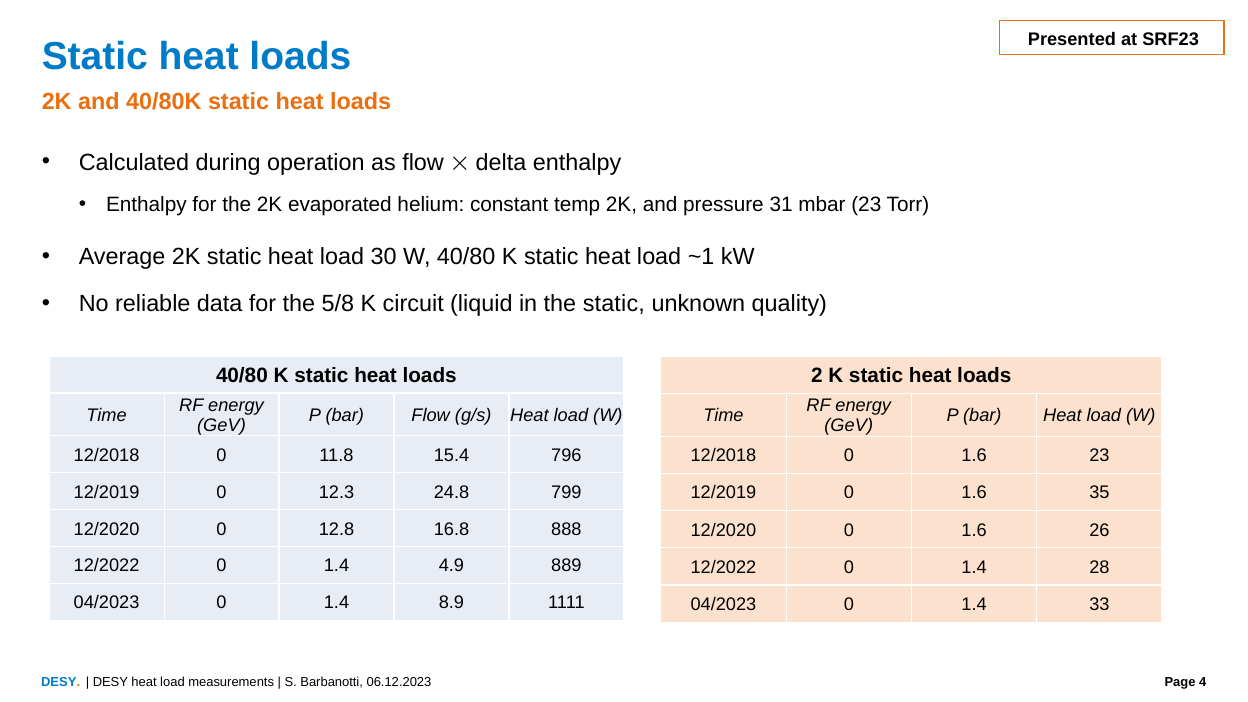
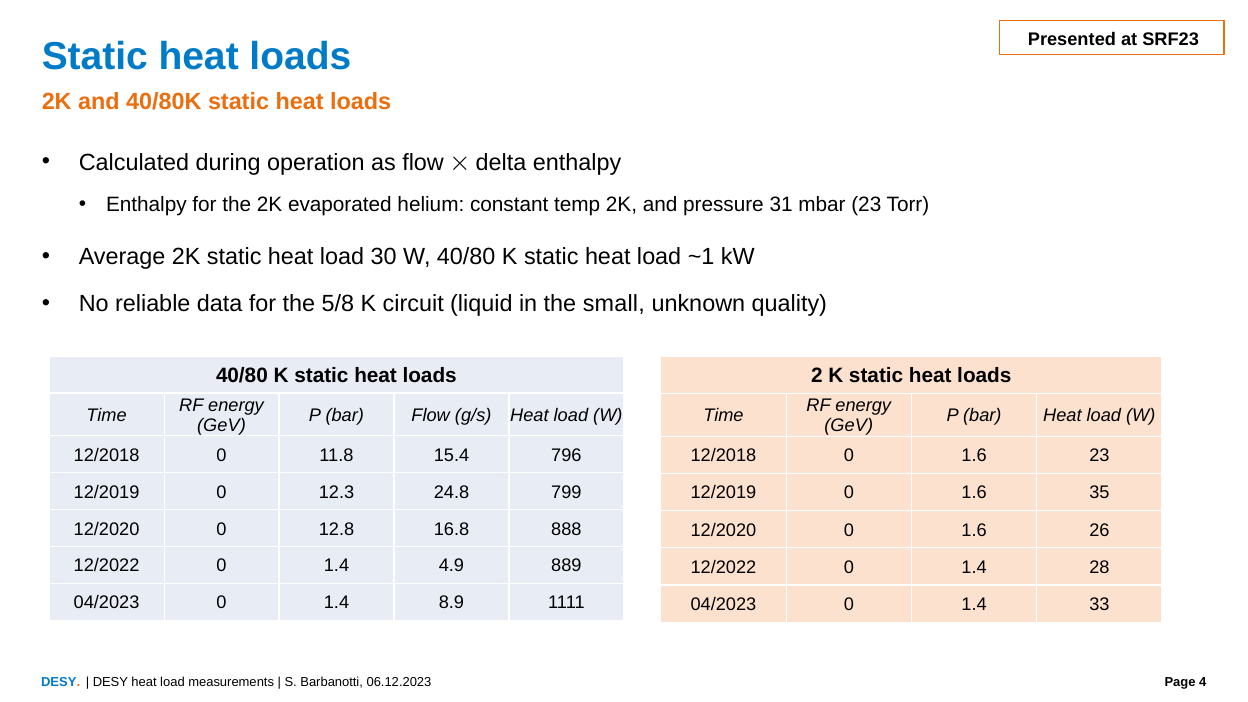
the static: static -> small
